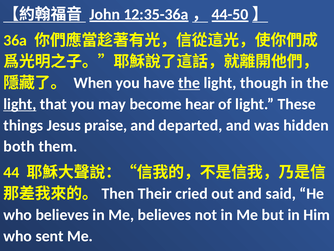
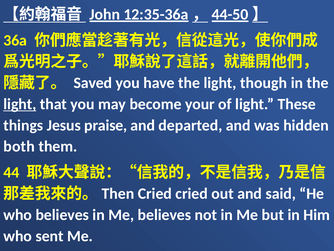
When: When -> Saved
the at (189, 83) underline: present -> none
hear: hear -> your
Their at (155, 193): Their -> Cried
